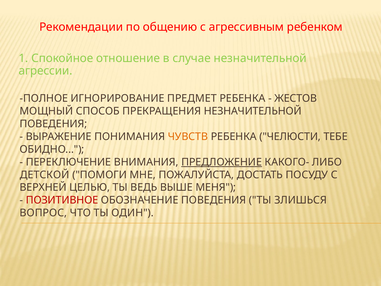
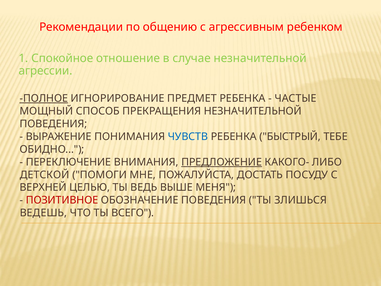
ПОЛНОЕ underline: none -> present
ЖЕСТОВ: ЖЕСТОВ -> ЧАСТЫЕ
ЧУВСТВ colour: orange -> blue
ЧЕЛЮСТИ: ЧЕЛЮСТИ -> БЫСТРЫЙ
ВОПРОС: ВОПРОС -> ВЕДЕШЬ
ОДИН: ОДИН -> ВСЕГО
